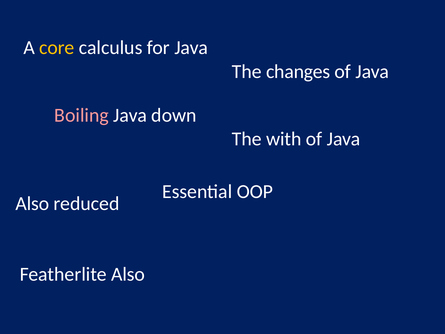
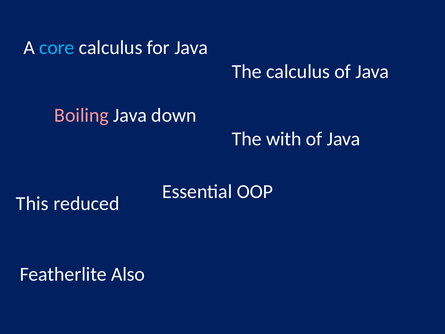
core colour: yellow -> light blue
The changes: changes -> calculus
Also at (32, 204): Also -> This
